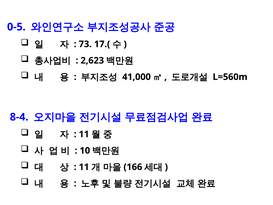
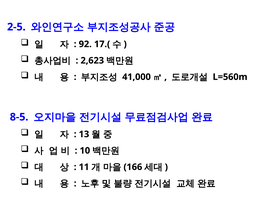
0-5: 0-5 -> 2-5
73: 73 -> 92
8-4: 8-4 -> 8-5
11 at (84, 134): 11 -> 13
